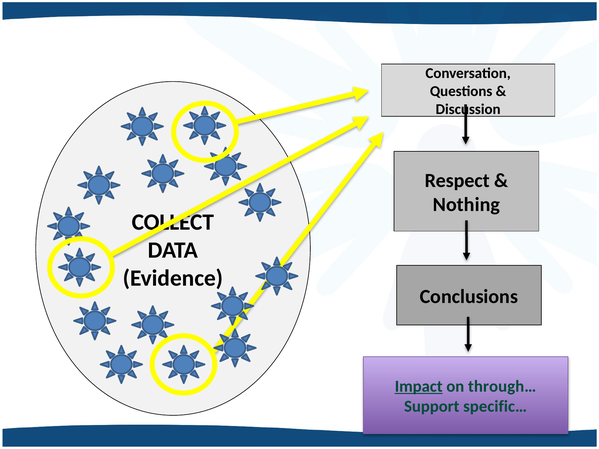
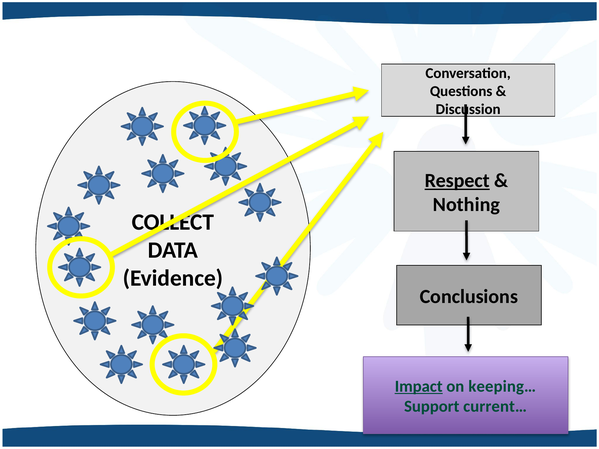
Respect underline: none -> present
through…: through… -> keeping…
specific…: specific… -> current…
